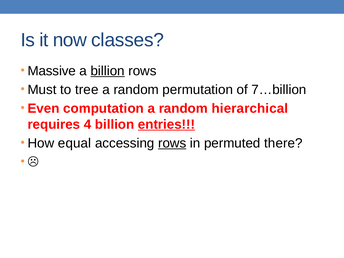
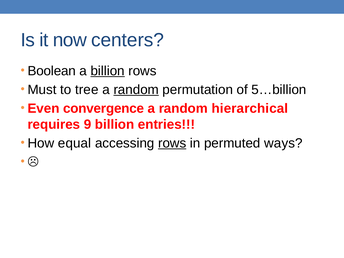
classes: classes -> centers
Massive: Massive -> Boolean
random at (136, 90) underline: none -> present
7…billion: 7…billion -> 5…billion
computation: computation -> convergence
4: 4 -> 9
entries underline: present -> none
there: there -> ways
